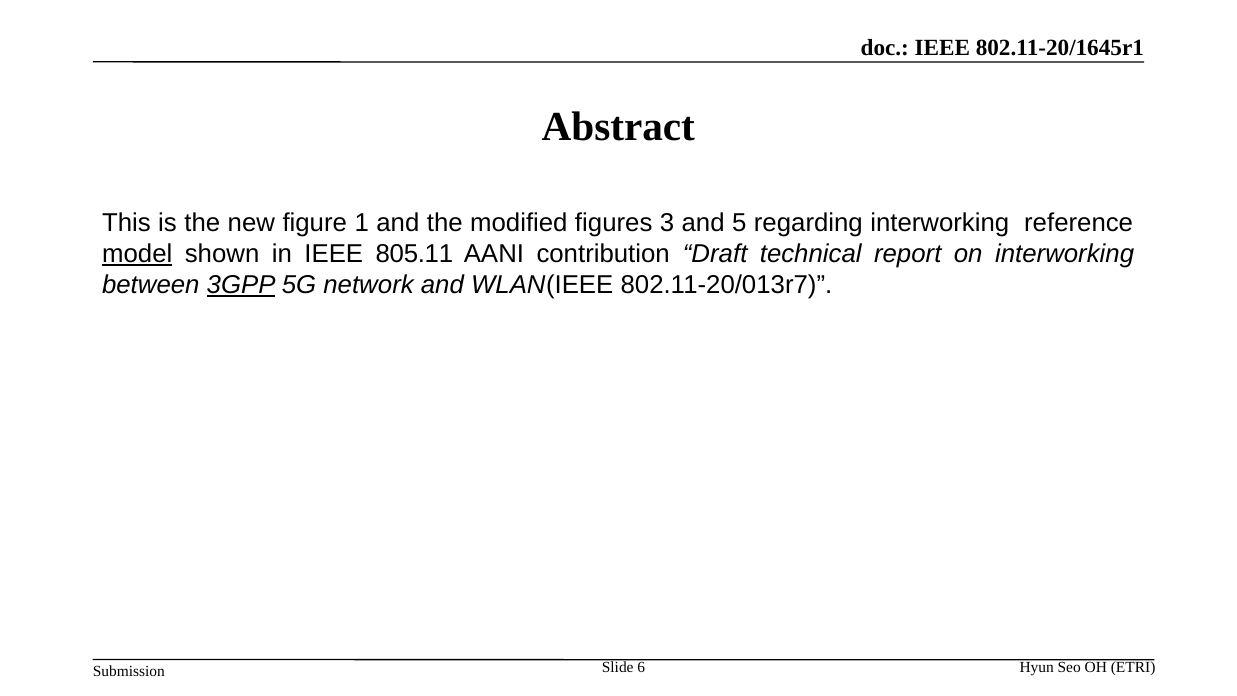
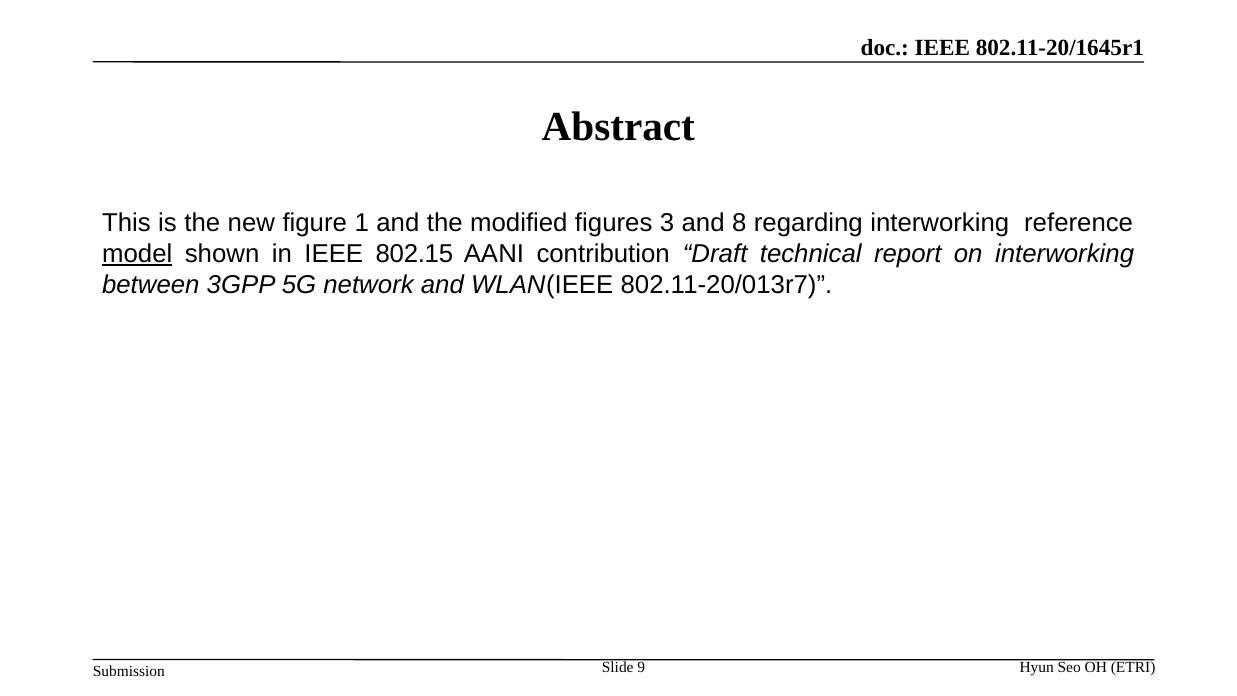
5: 5 -> 8
805.11: 805.11 -> 802.15
3GPP underline: present -> none
6: 6 -> 9
